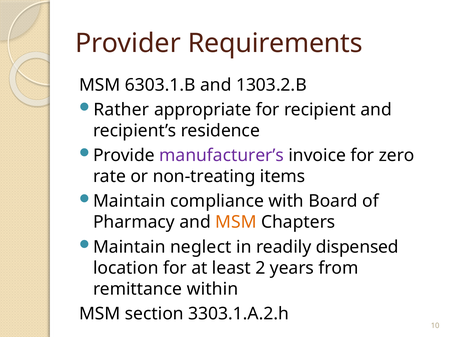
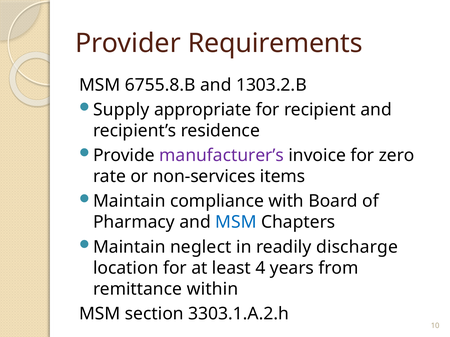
6303.1.B: 6303.1.B -> 6755.8.B
Rather: Rather -> Supply
non-treating: non-treating -> non-services
MSM at (236, 223) colour: orange -> blue
dispensed: dispensed -> discharge
2: 2 -> 4
